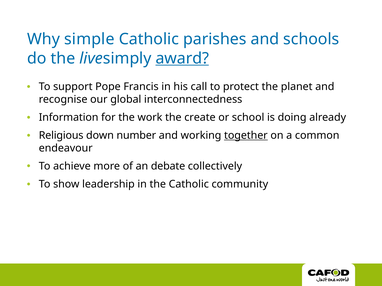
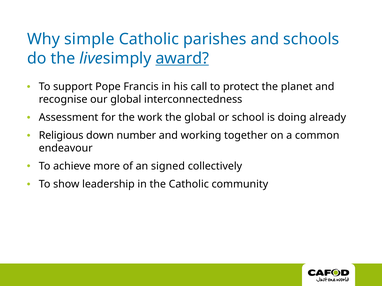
Information: Information -> Assessment
the create: create -> global
together underline: present -> none
debate: debate -> signed
